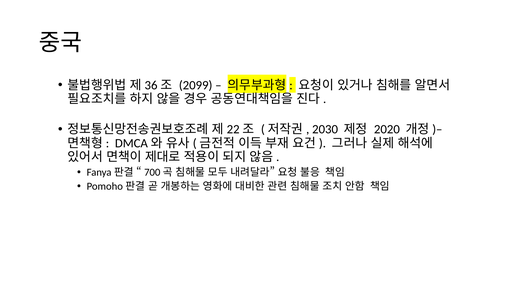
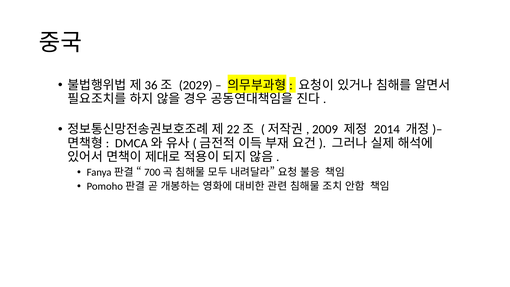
2099: 2099 -> 2029
2030: 2030 -> 2009
2020: 2020 -> 2014
